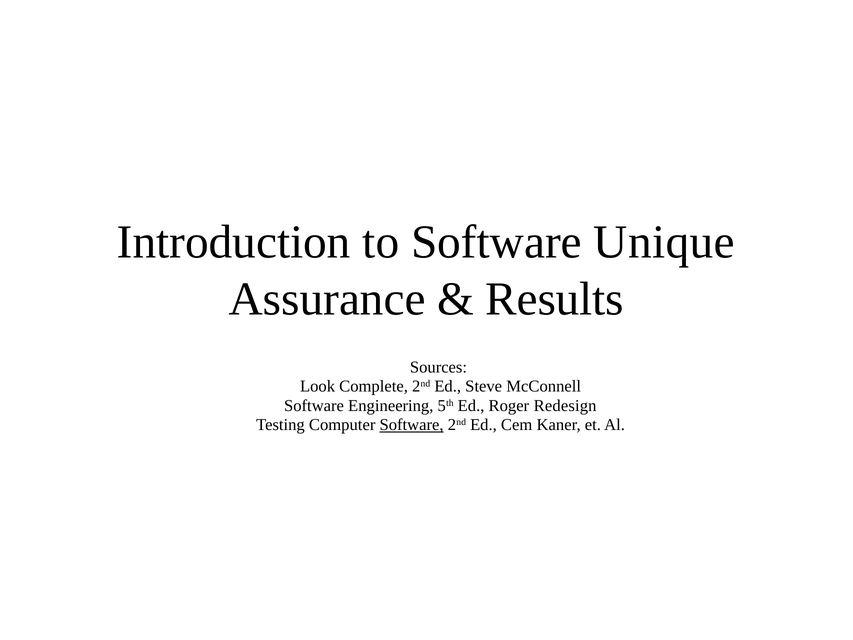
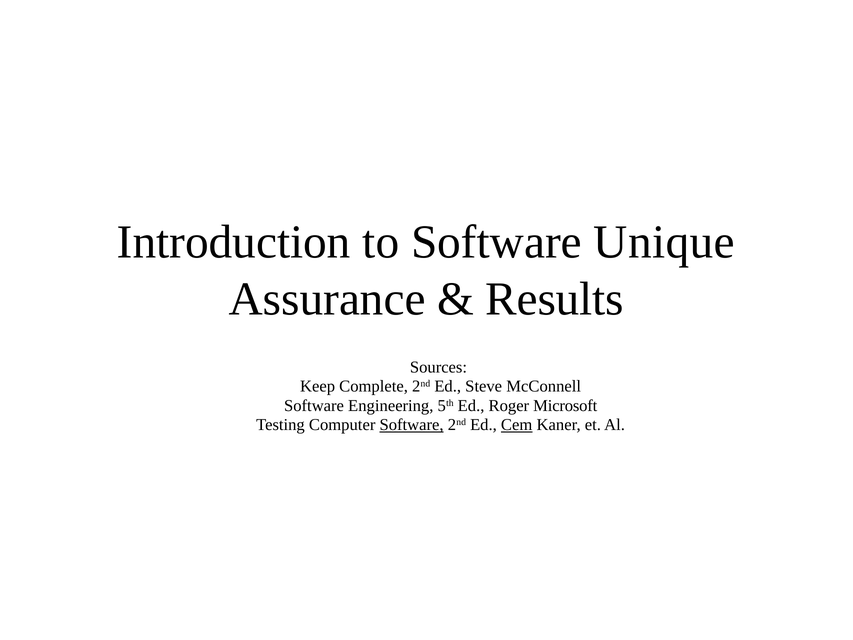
Look: Look -> Keep
Redesign: Redesign -> Microsoft
Cem underline: none -> present
